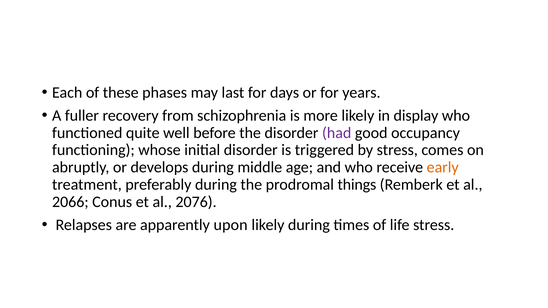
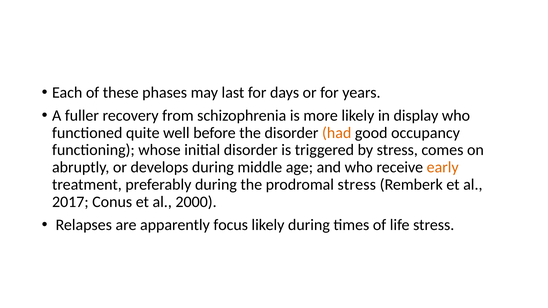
had colour: purple -> orange
prodromal things: things -> stress
2066: 2066 -> 2017
2076: 2076 -> 2000
upon: upon -> focus
